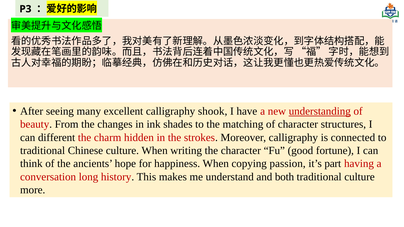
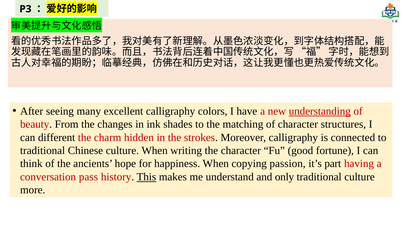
shook: shook -> colors
long: long -> pass
This underline: none -> present
both: both -> only
